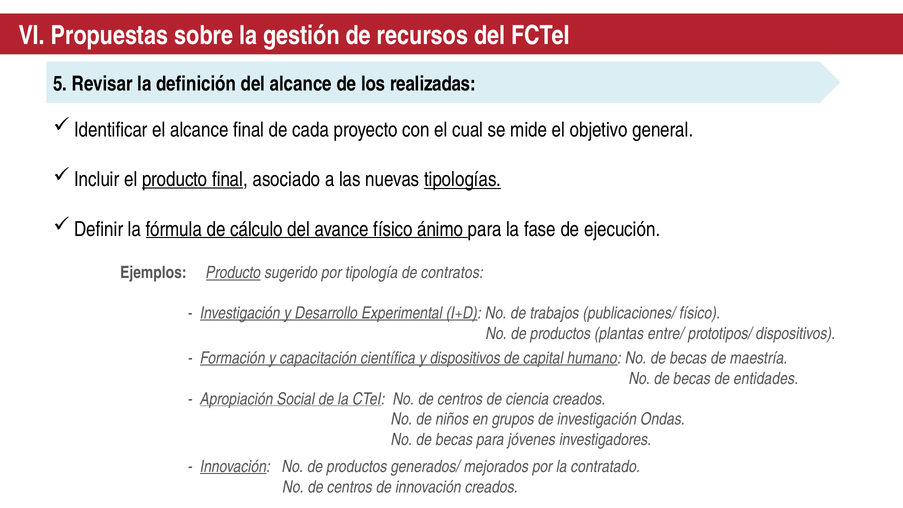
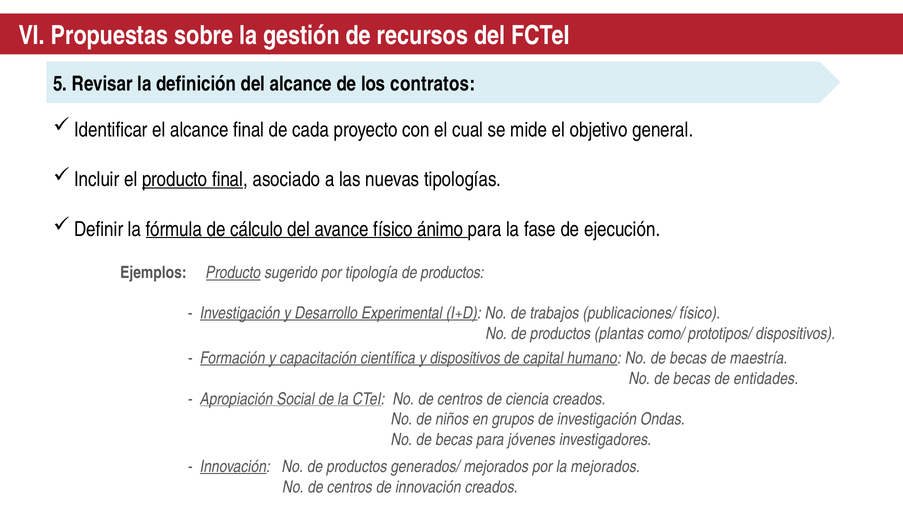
realizadas: realizadas -> contratos
tipologías underline: present -> none
tipología de contratos: contratos -> productos
entre/: entre/ -> como/
la contratado: contratado -> mejorados
